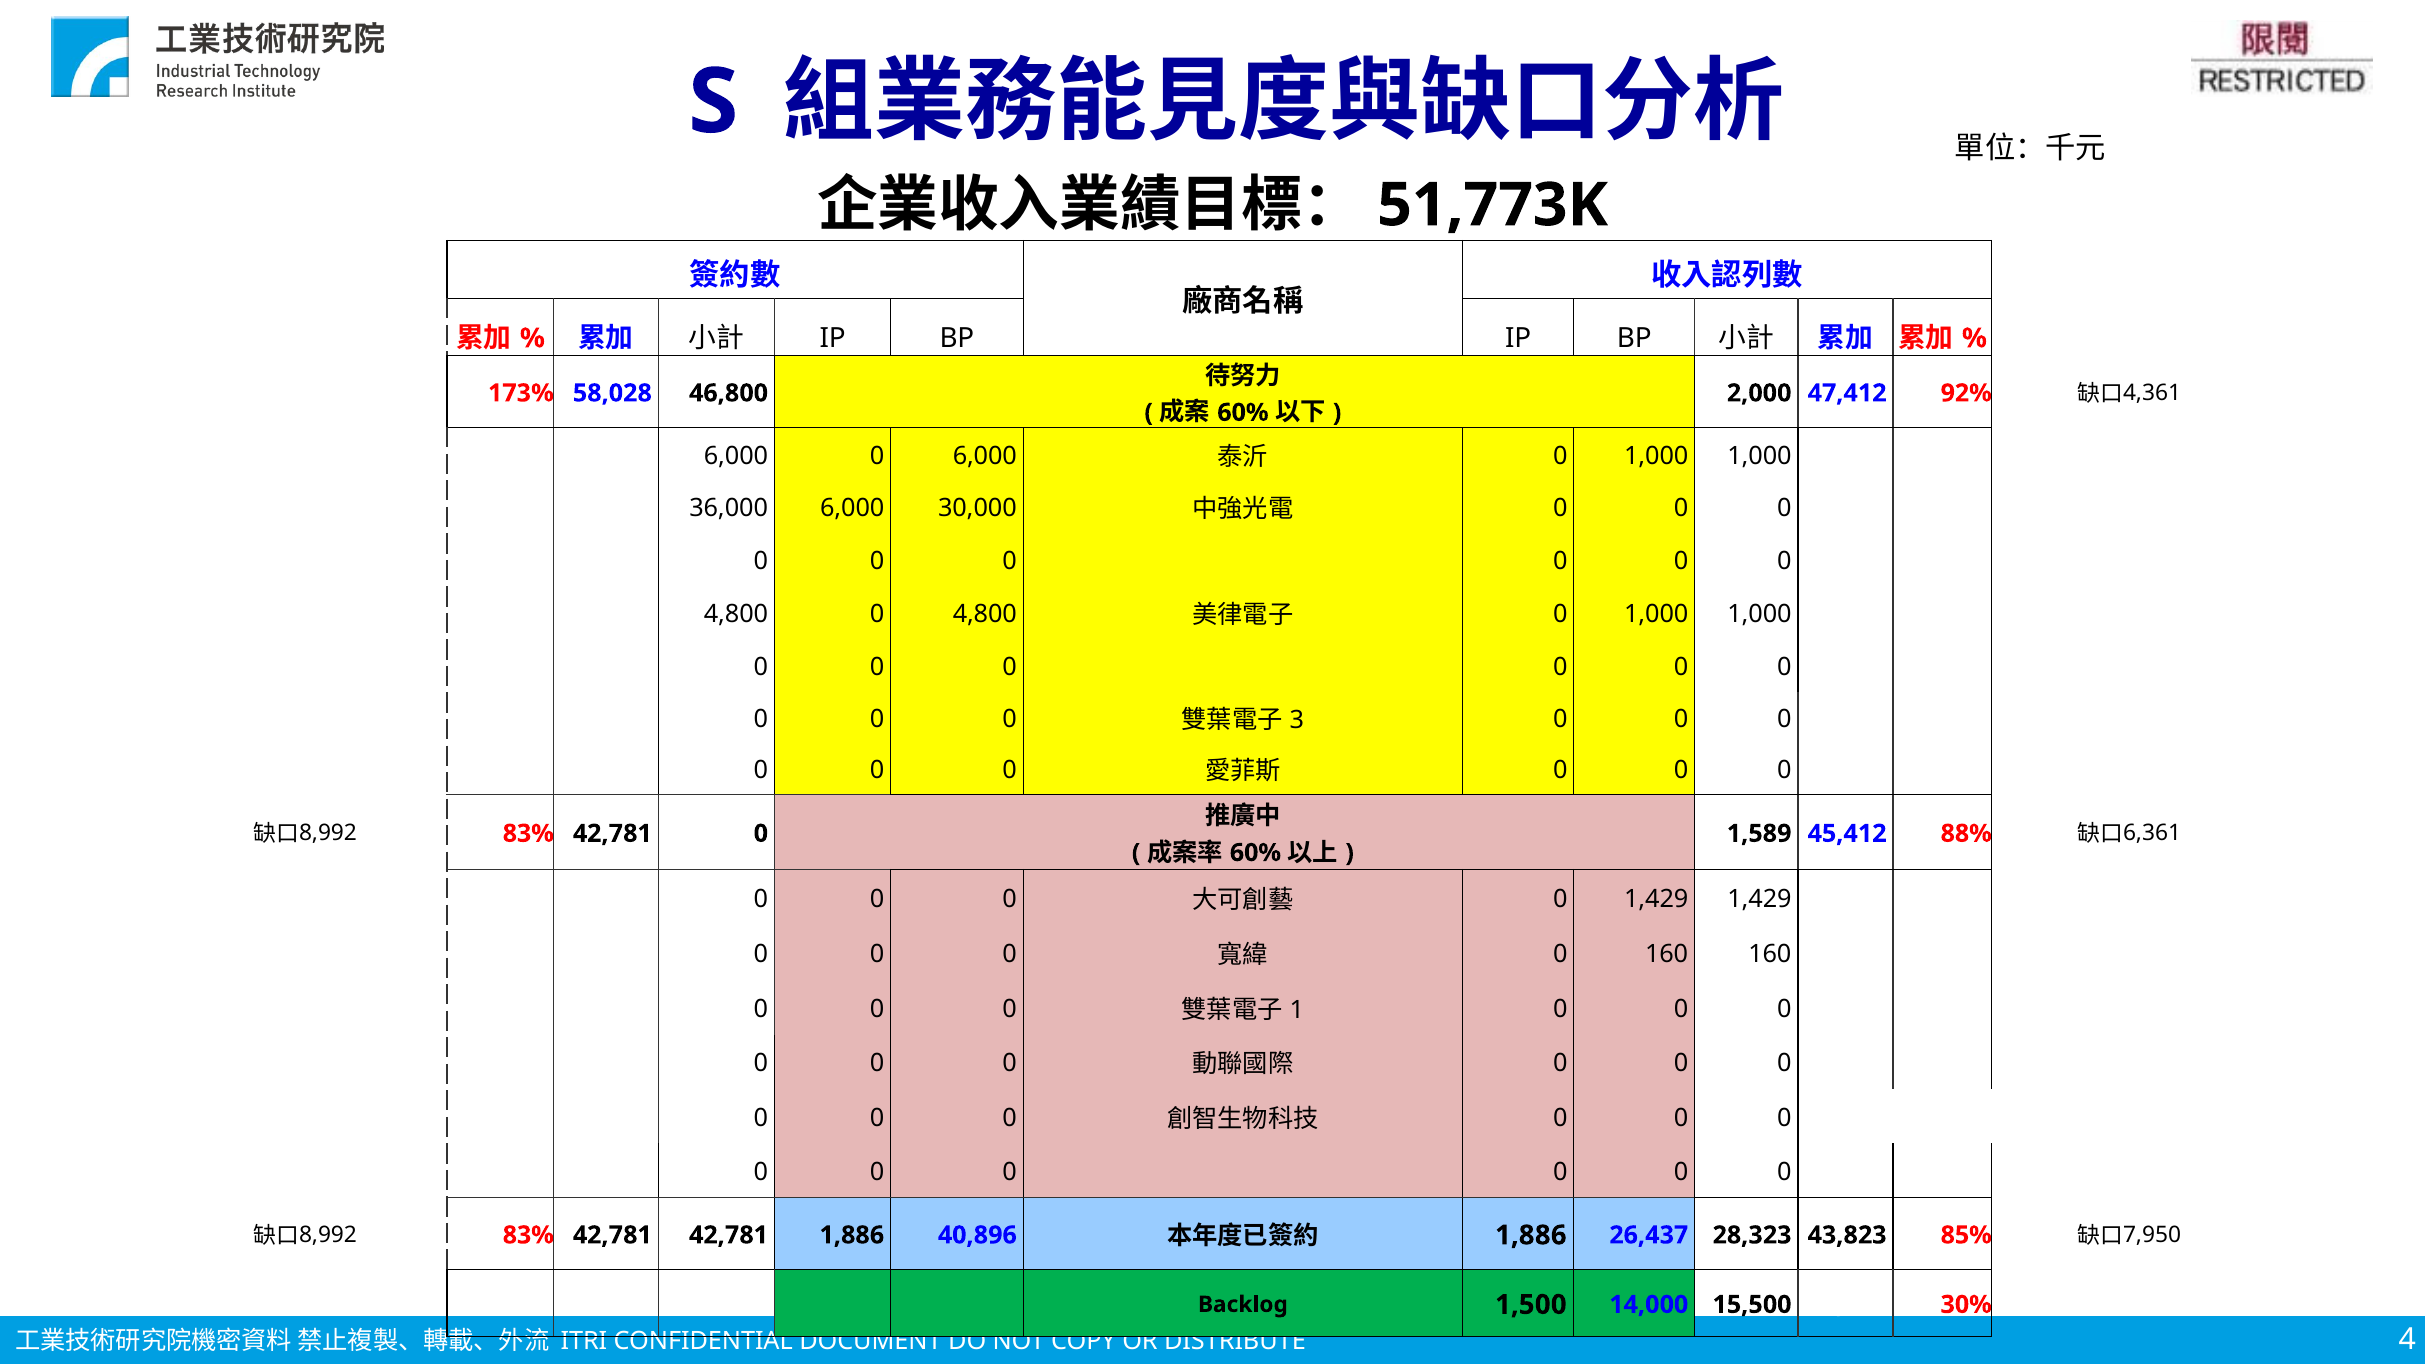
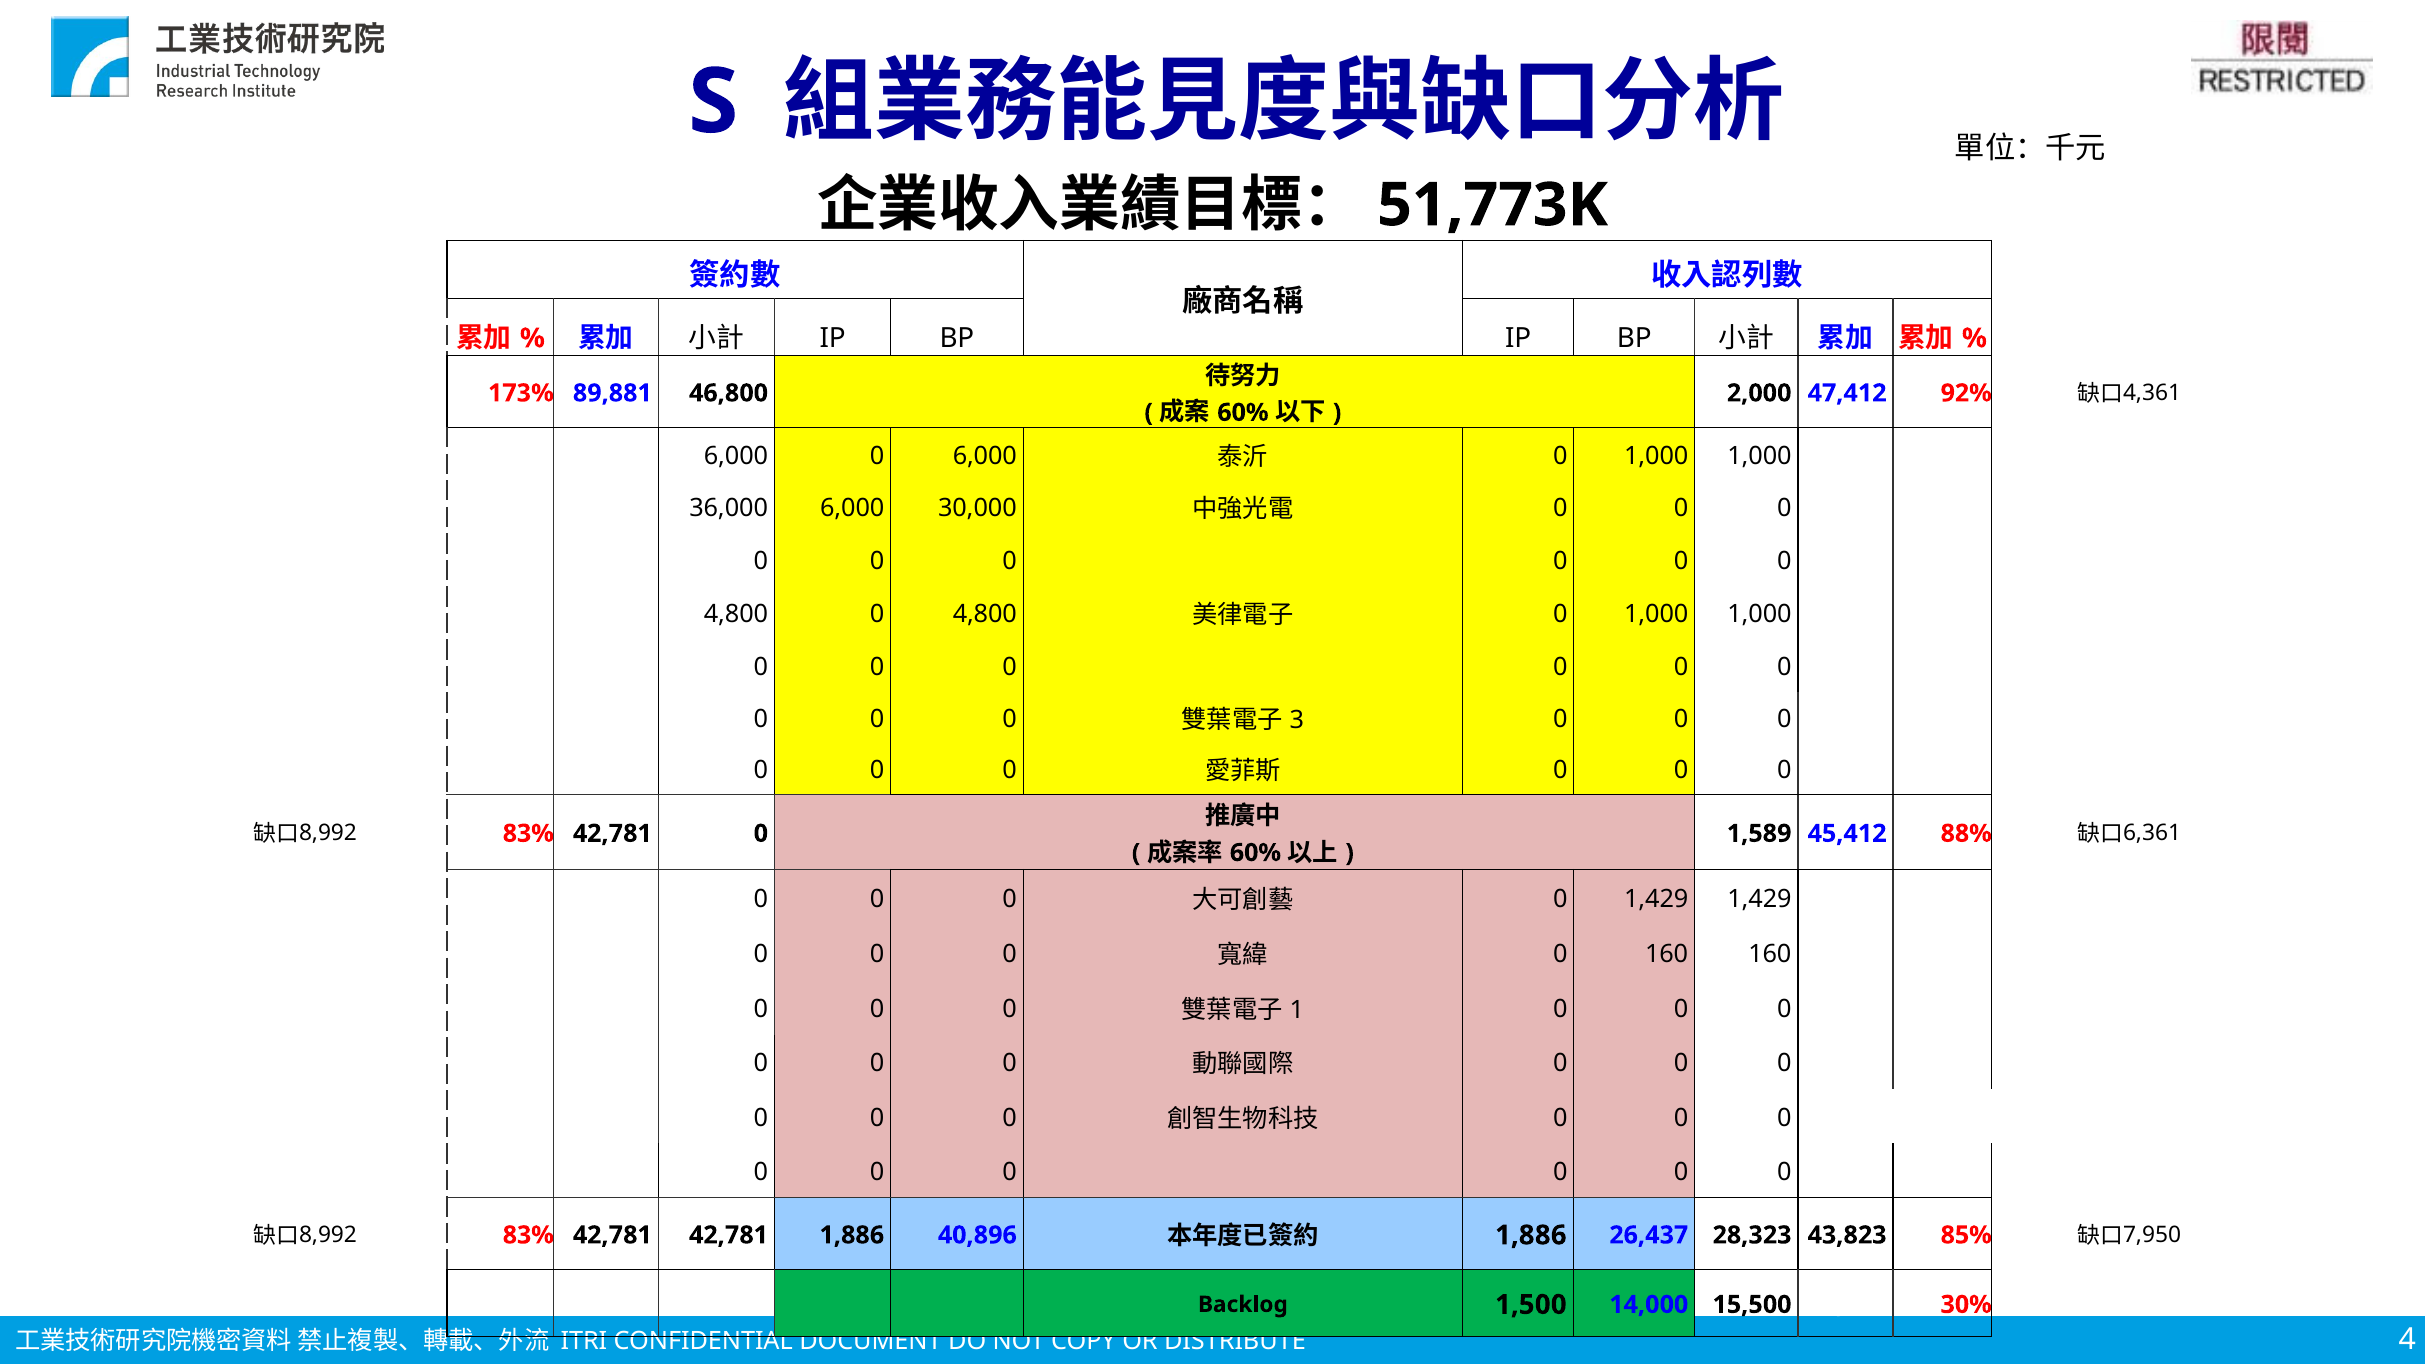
58,028: 58,028 -> 89,881
